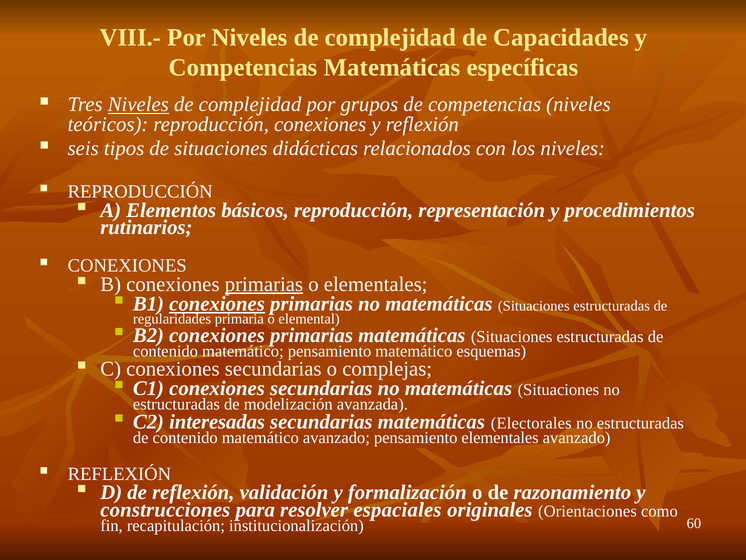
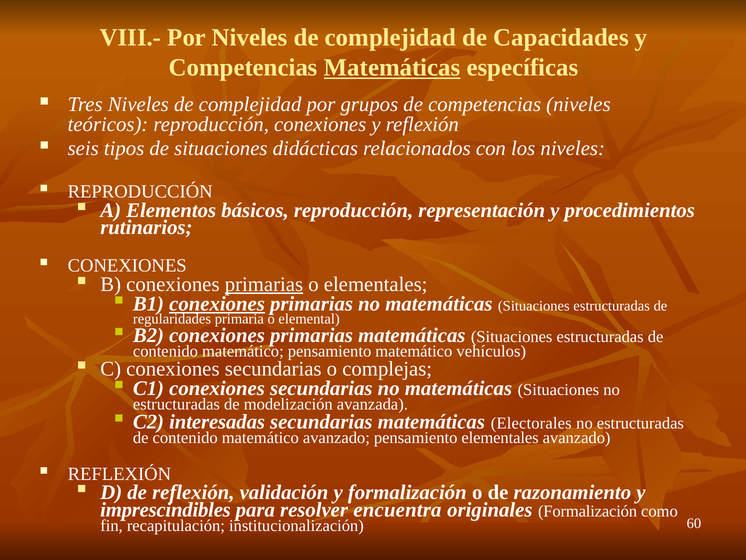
Matemáticas at (392, 67) underline: none -> present
Niveles at (138, 104) underline: present -> none
esquemas: esquemas -> vehículos
construcciones: construcciones -> imprescindibles
espaciales: espaciales -> encuentra
originales Orientaciones: Orientaciones -> Formalización
